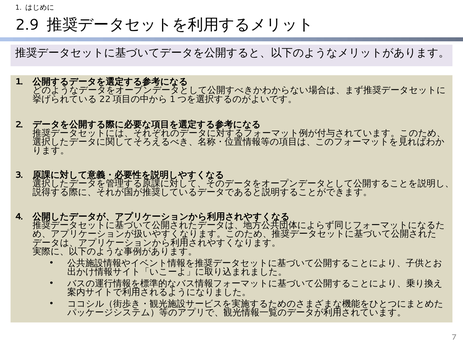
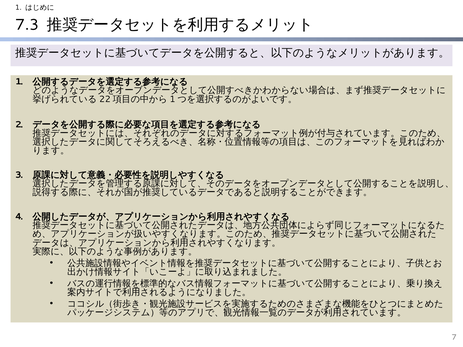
2.9: 2.9 -> 7.3
